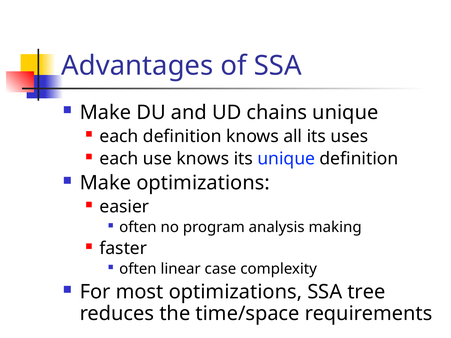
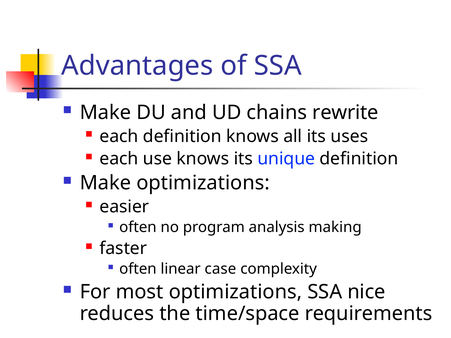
chains unique: unique -> rewrite
tree: tree -> nice
